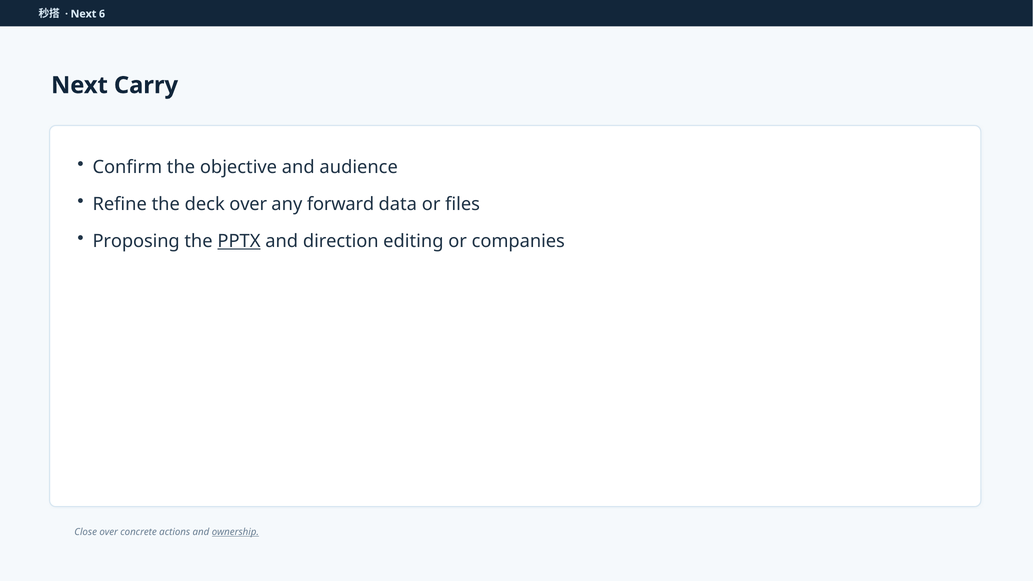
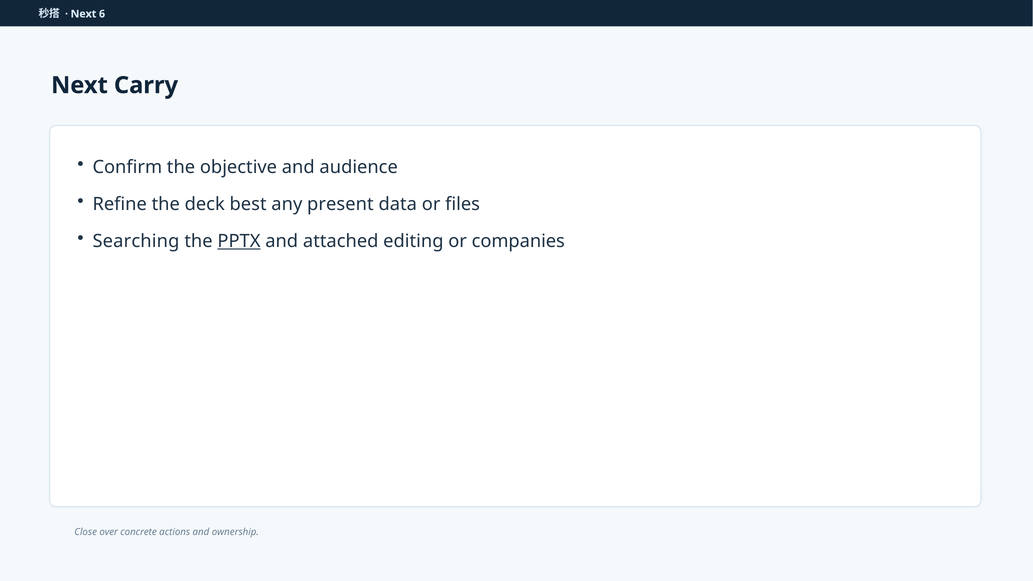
deck over: over -> best
forward: forward -> present
Proposing: Proposing -> Searching
direction: direction -> attached
ownership underline: present -> none
